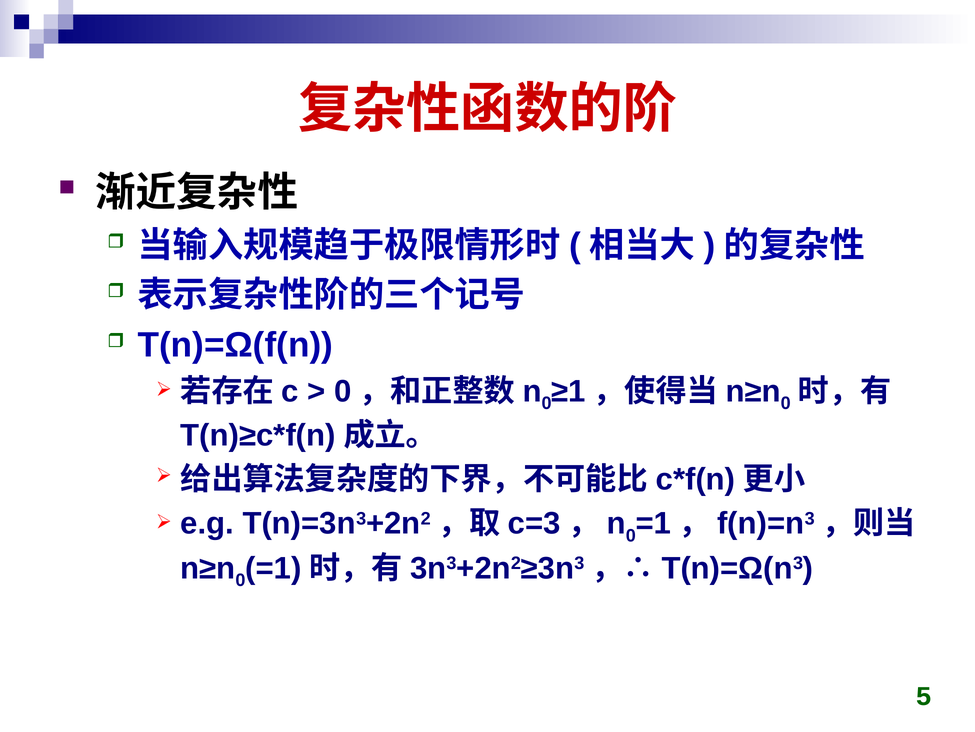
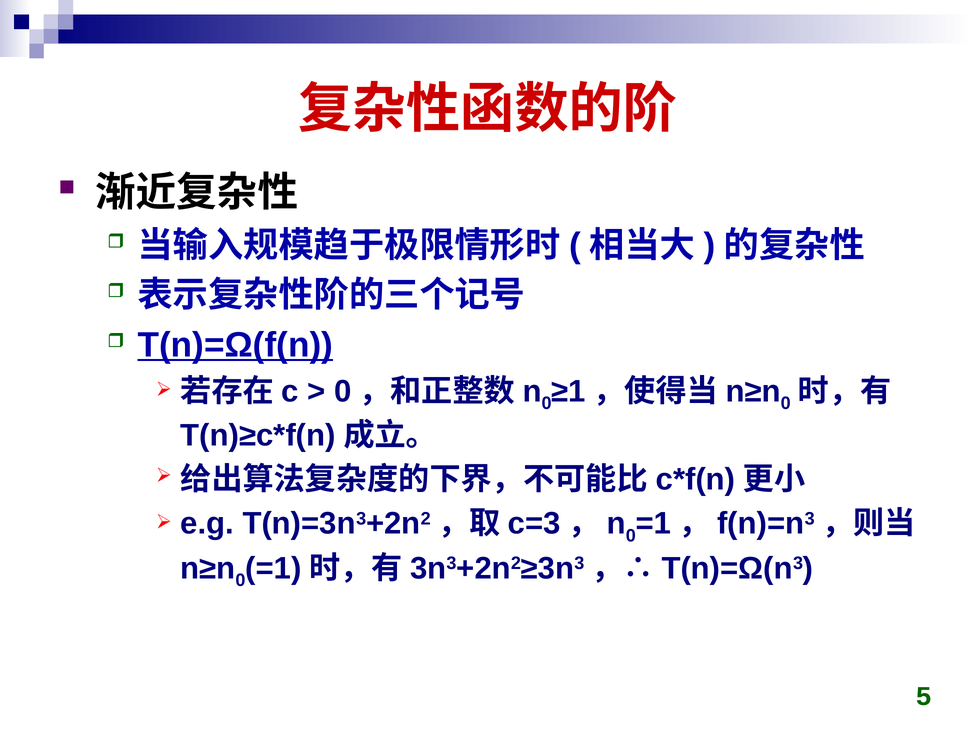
T(n)=Ω(f(n underline: none -> present
